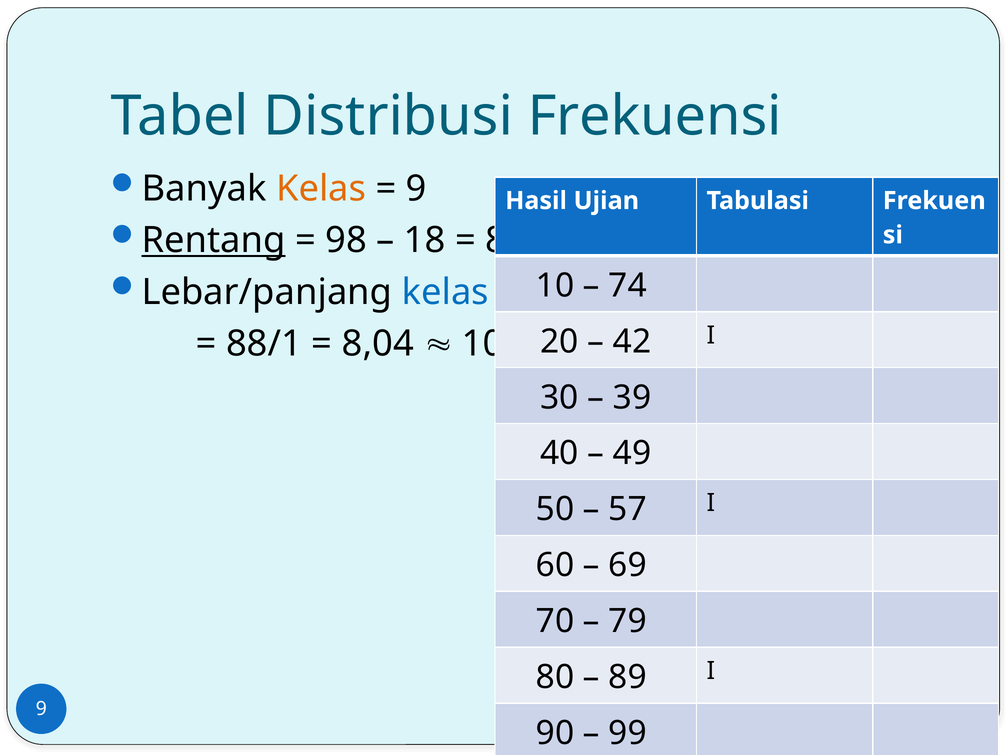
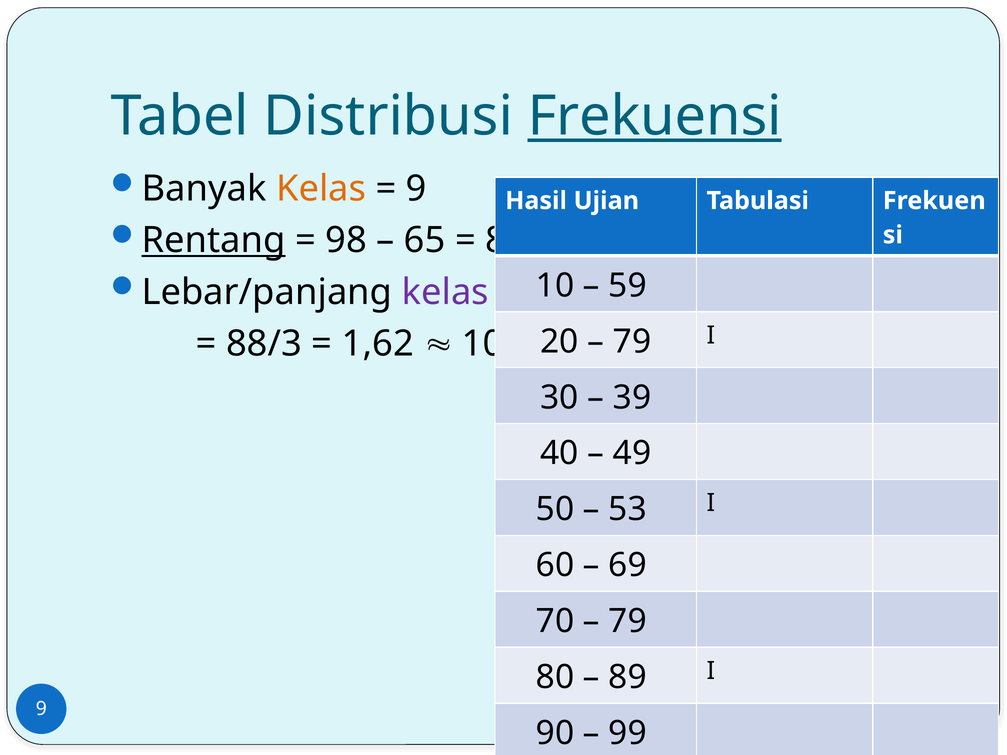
Frekuensi underline: none -> present
18: 18 -> 65
kelas at (445, 292) colour: blue -> purple
74: 74 -> 59
42 at (632, 342): 42 -> 79
88/1: 88/1 -> 88/3
8,04: 8,04 -> 1,62
57: 57 -> 53
